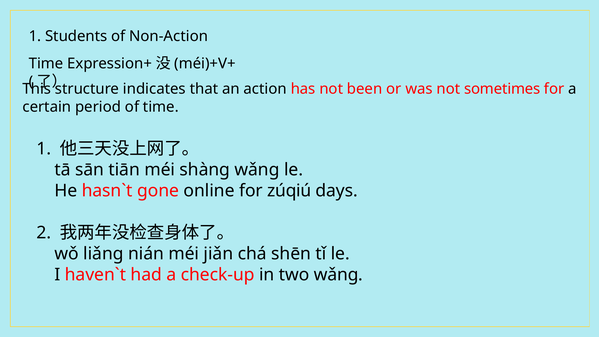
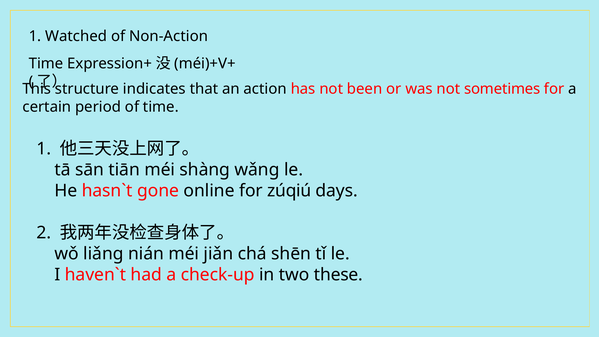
Students: Students -> Watched
two wǎng: wǎng -> these
